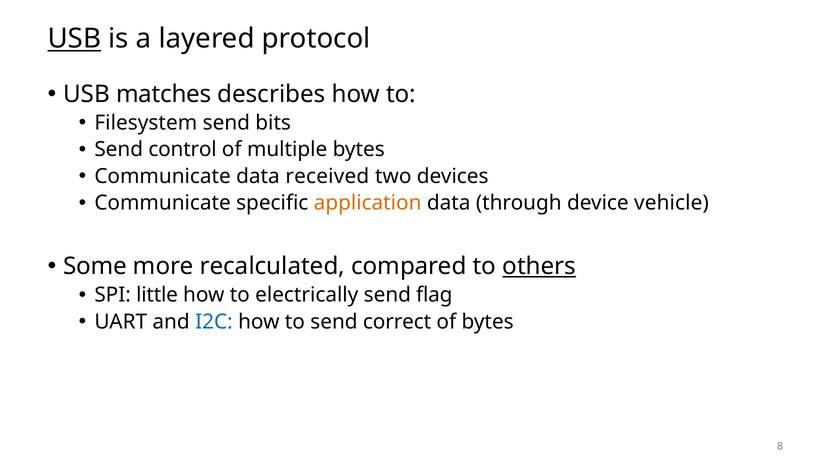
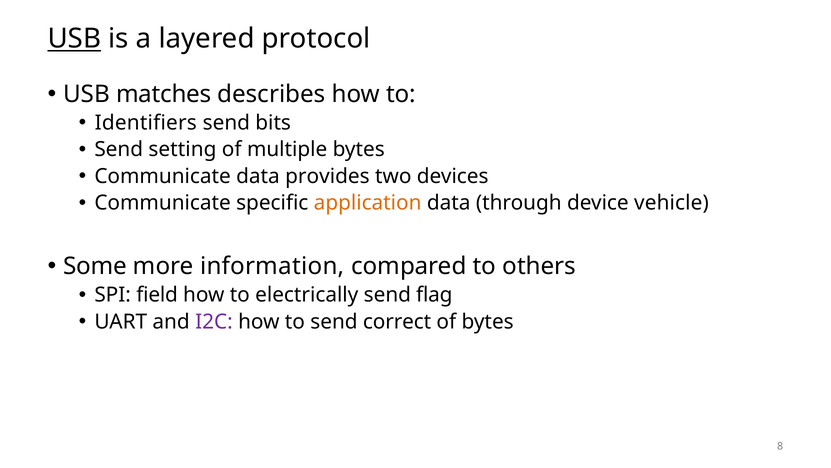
Filesystem: Filesystem -> Identifiers
control: control -> setting
received: received -> provides
recalculated: recalculated -> information
others underline: present -> none
little: little -> field
I2C colour: blue -> purple
